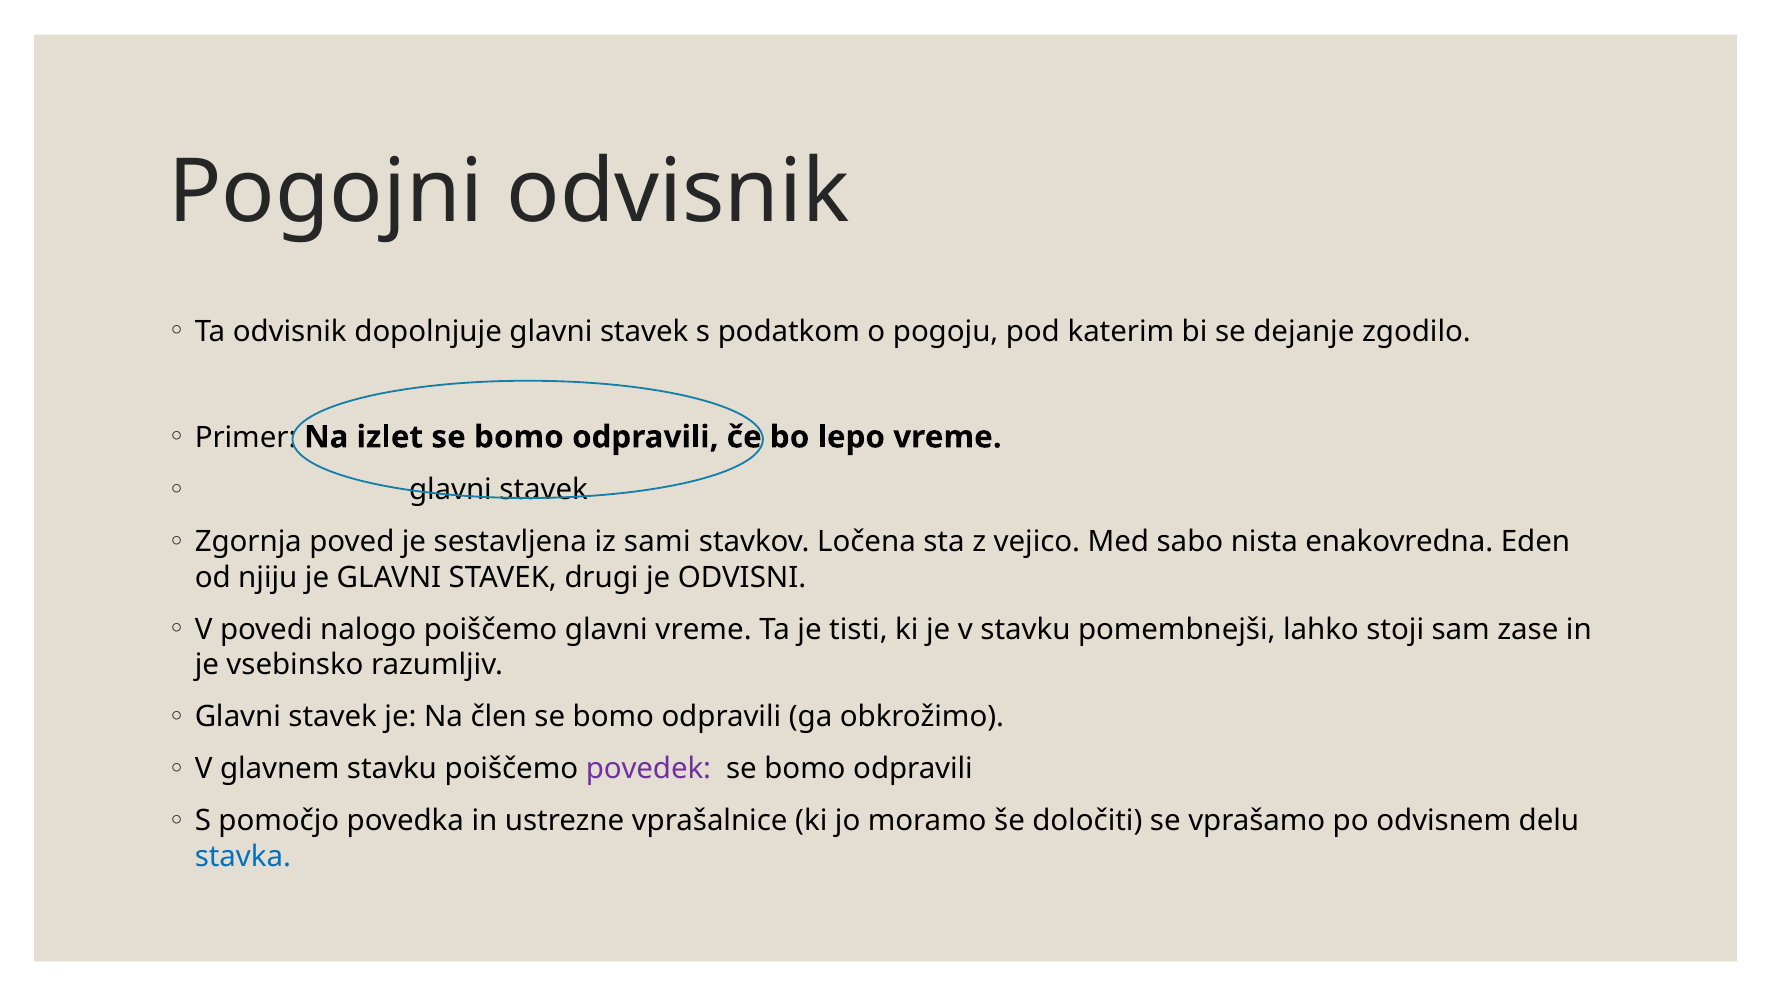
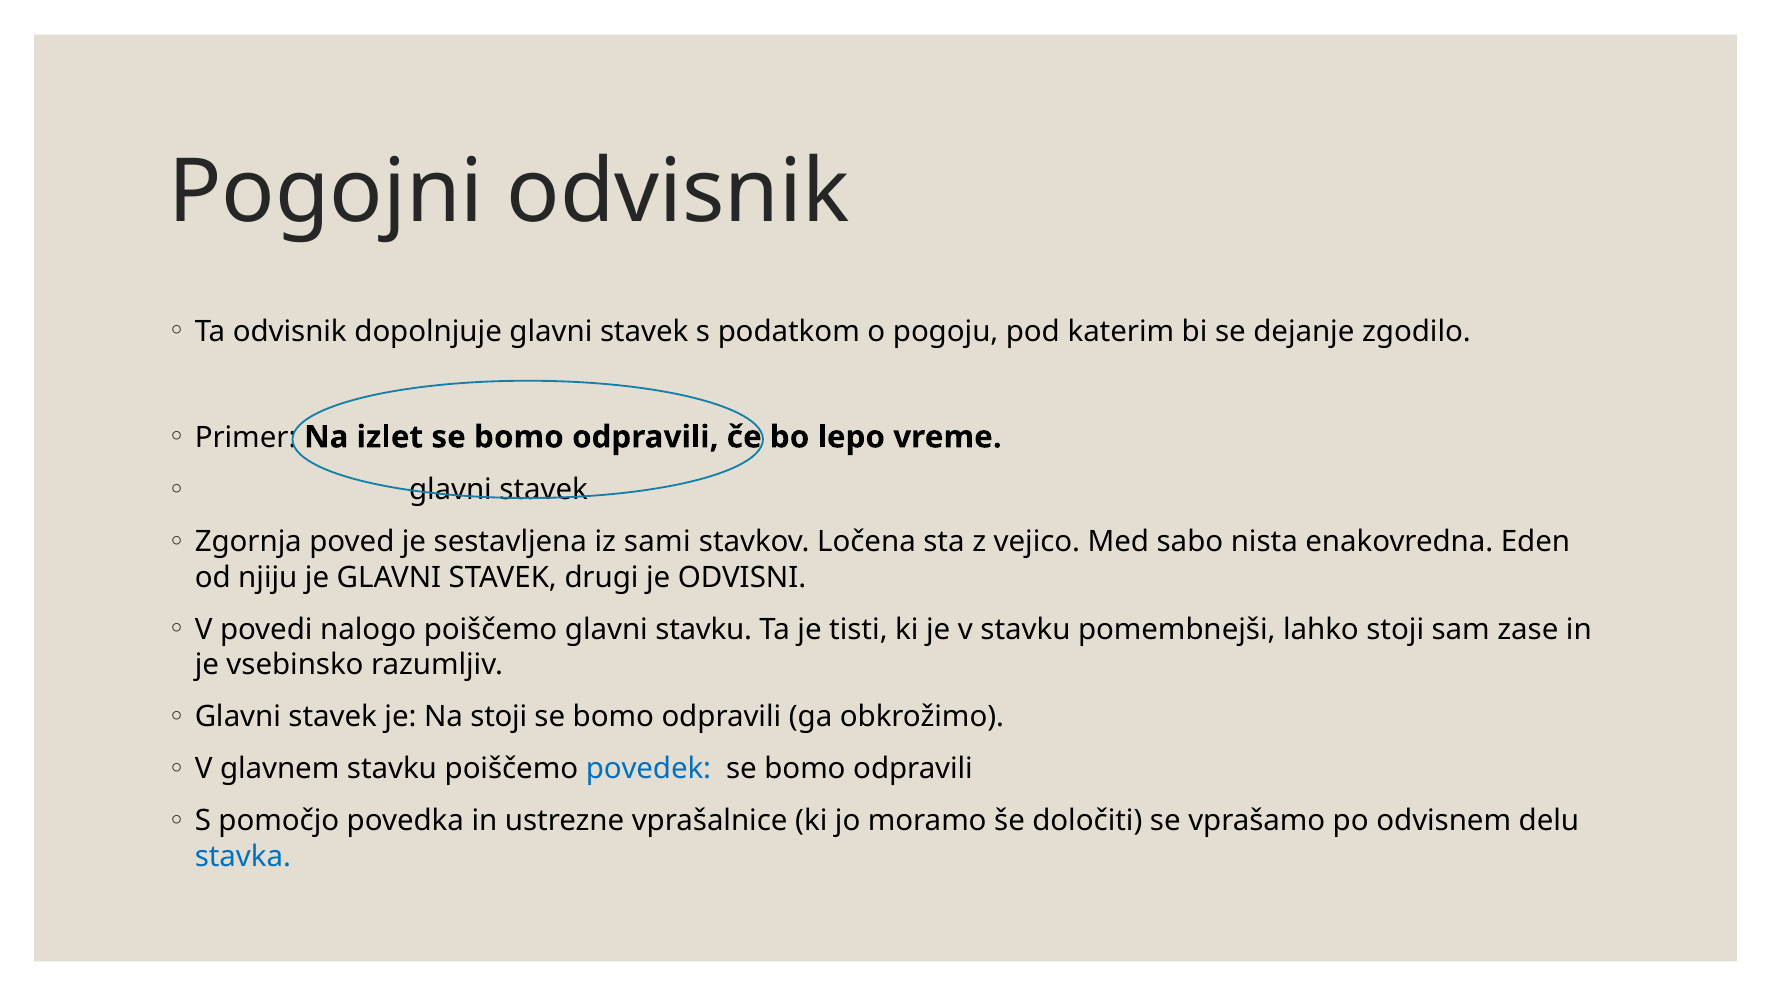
glavni vreme: vreme -> stavku
Na člen: člen -> stoji
povedek colour: purple -> blue
